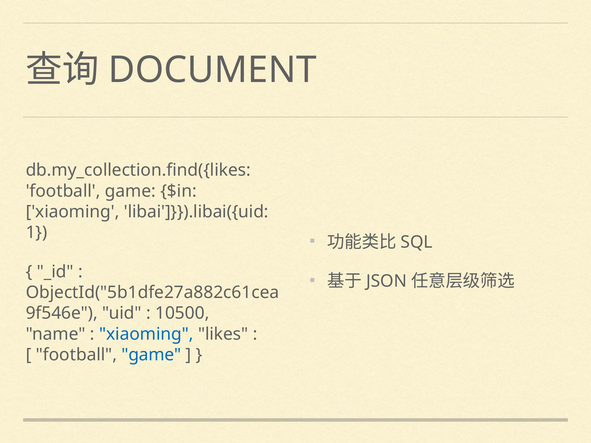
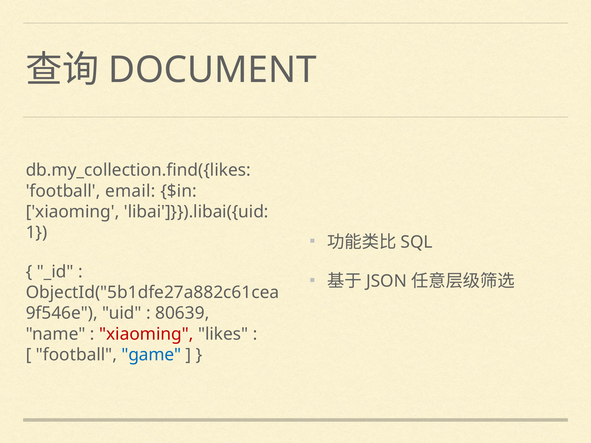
game at (130, 191): game -> email
10500: 10500 -> 80639
xiaoming at (146, 334) colour: blue -> red
